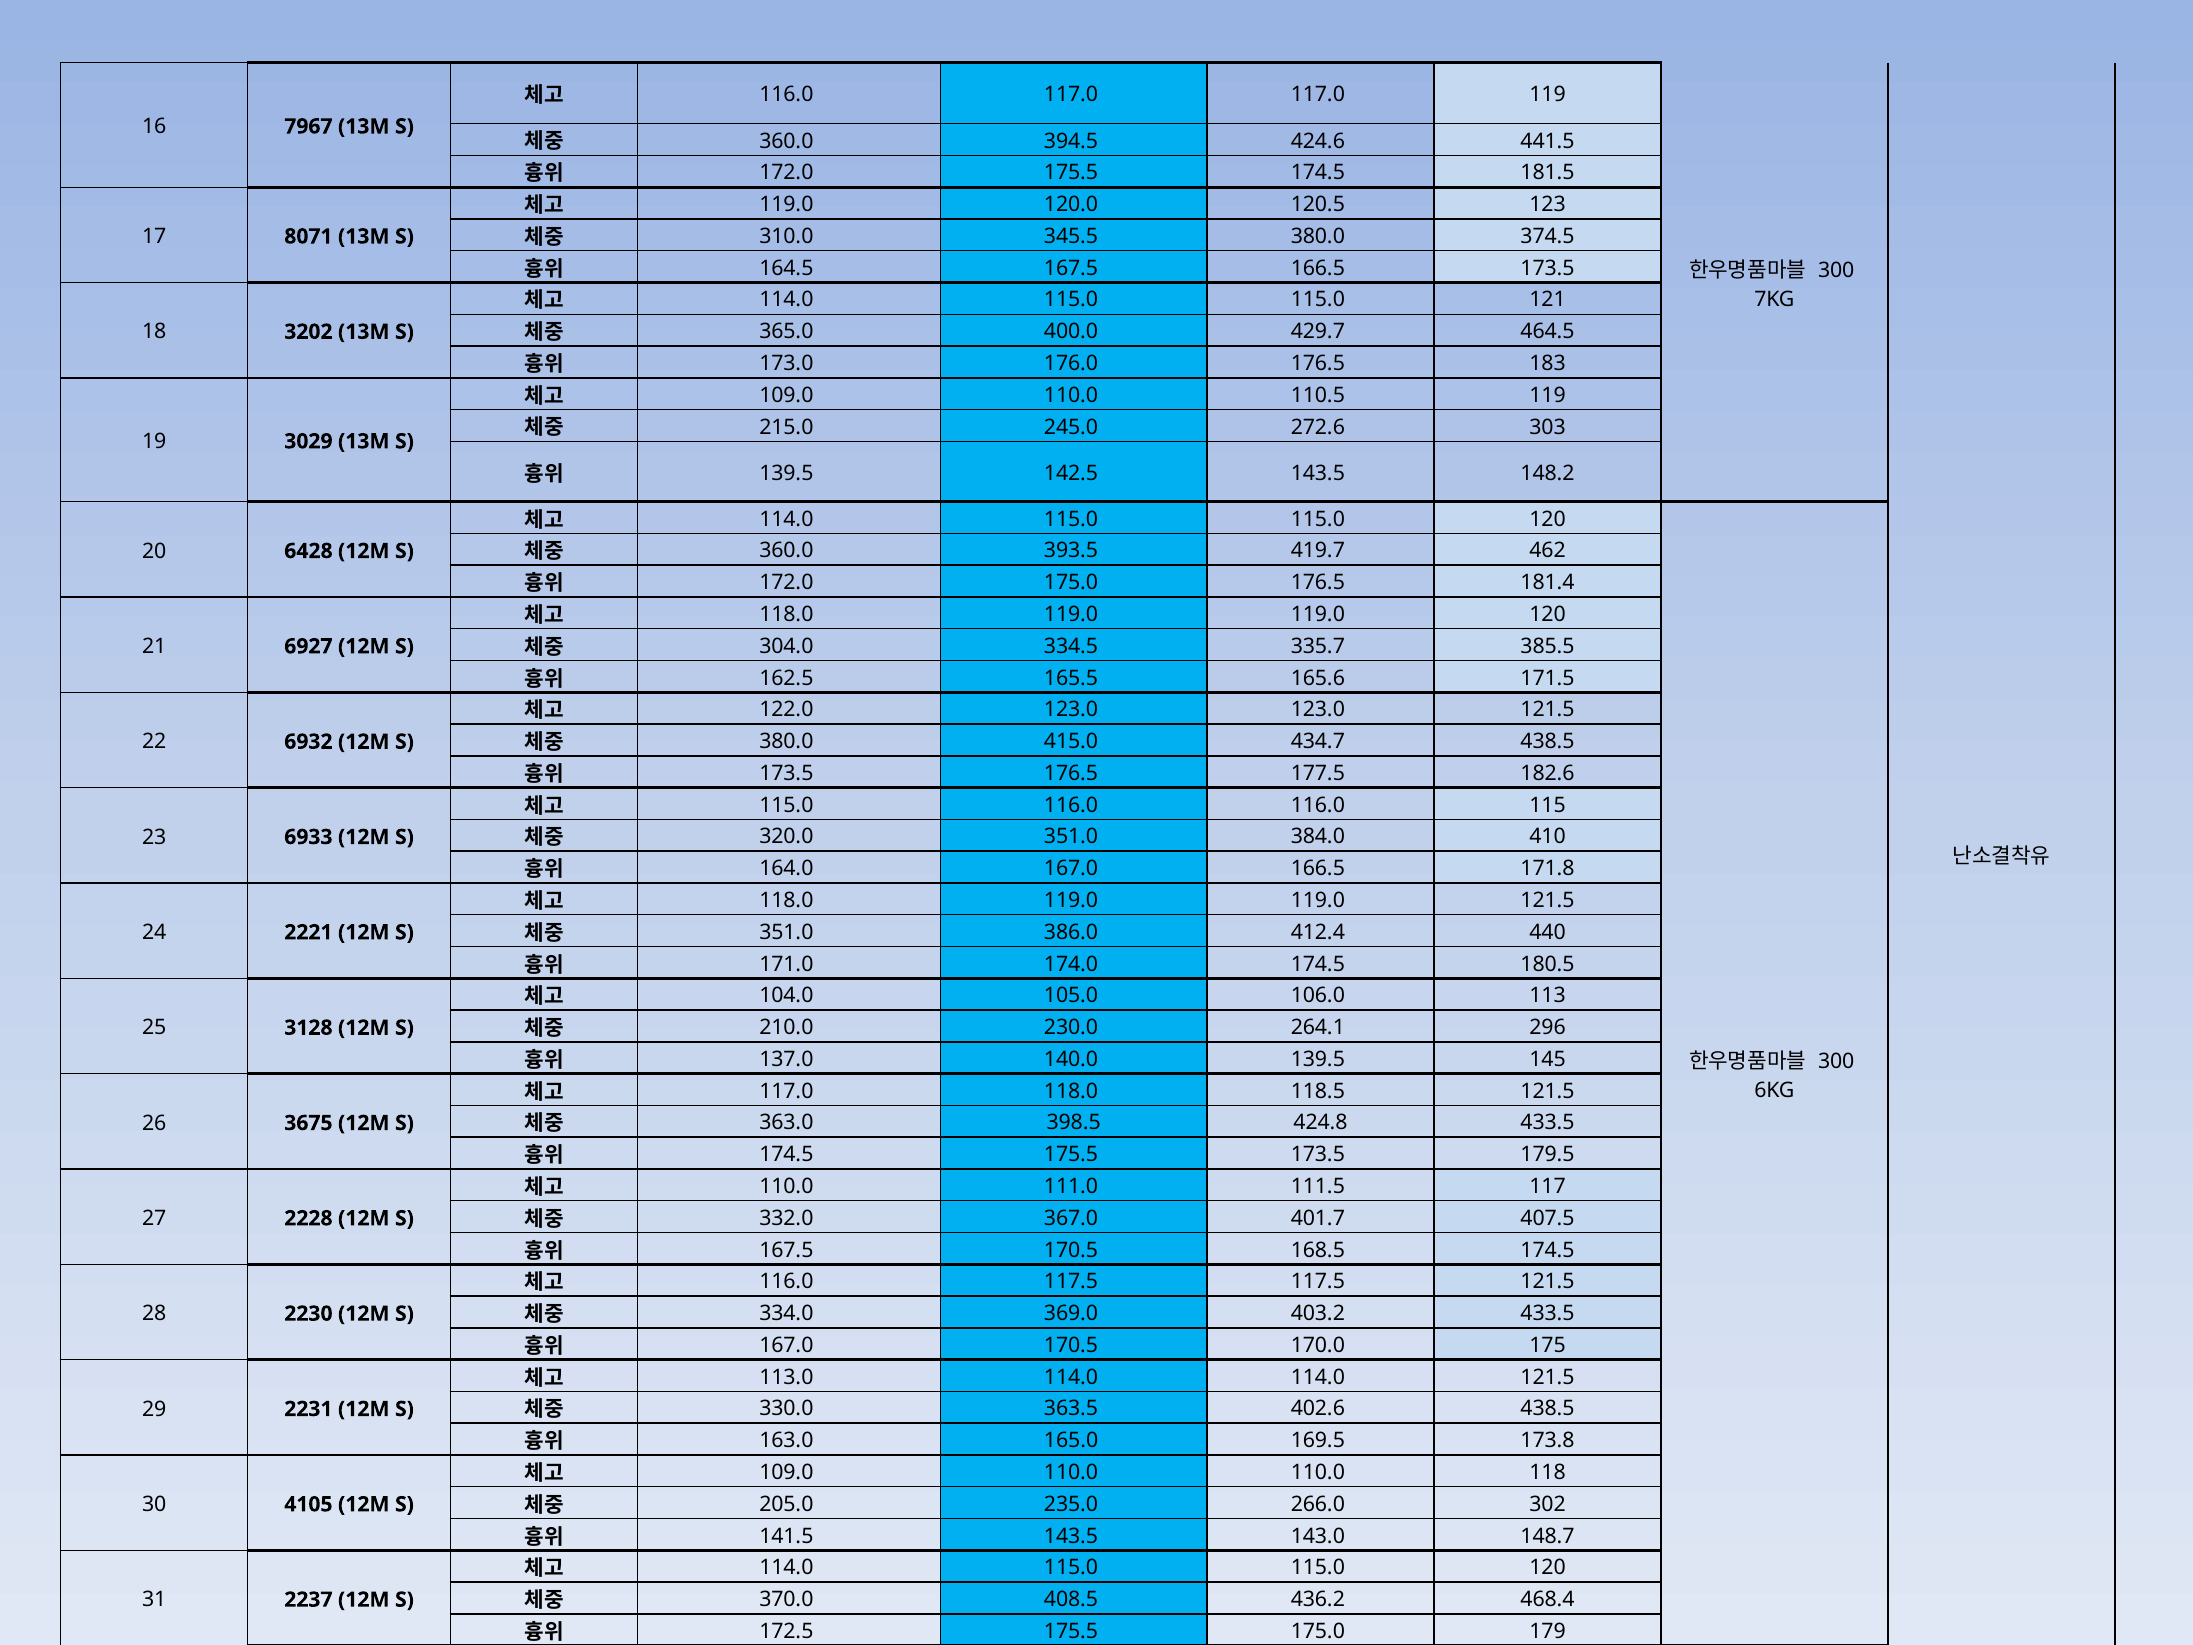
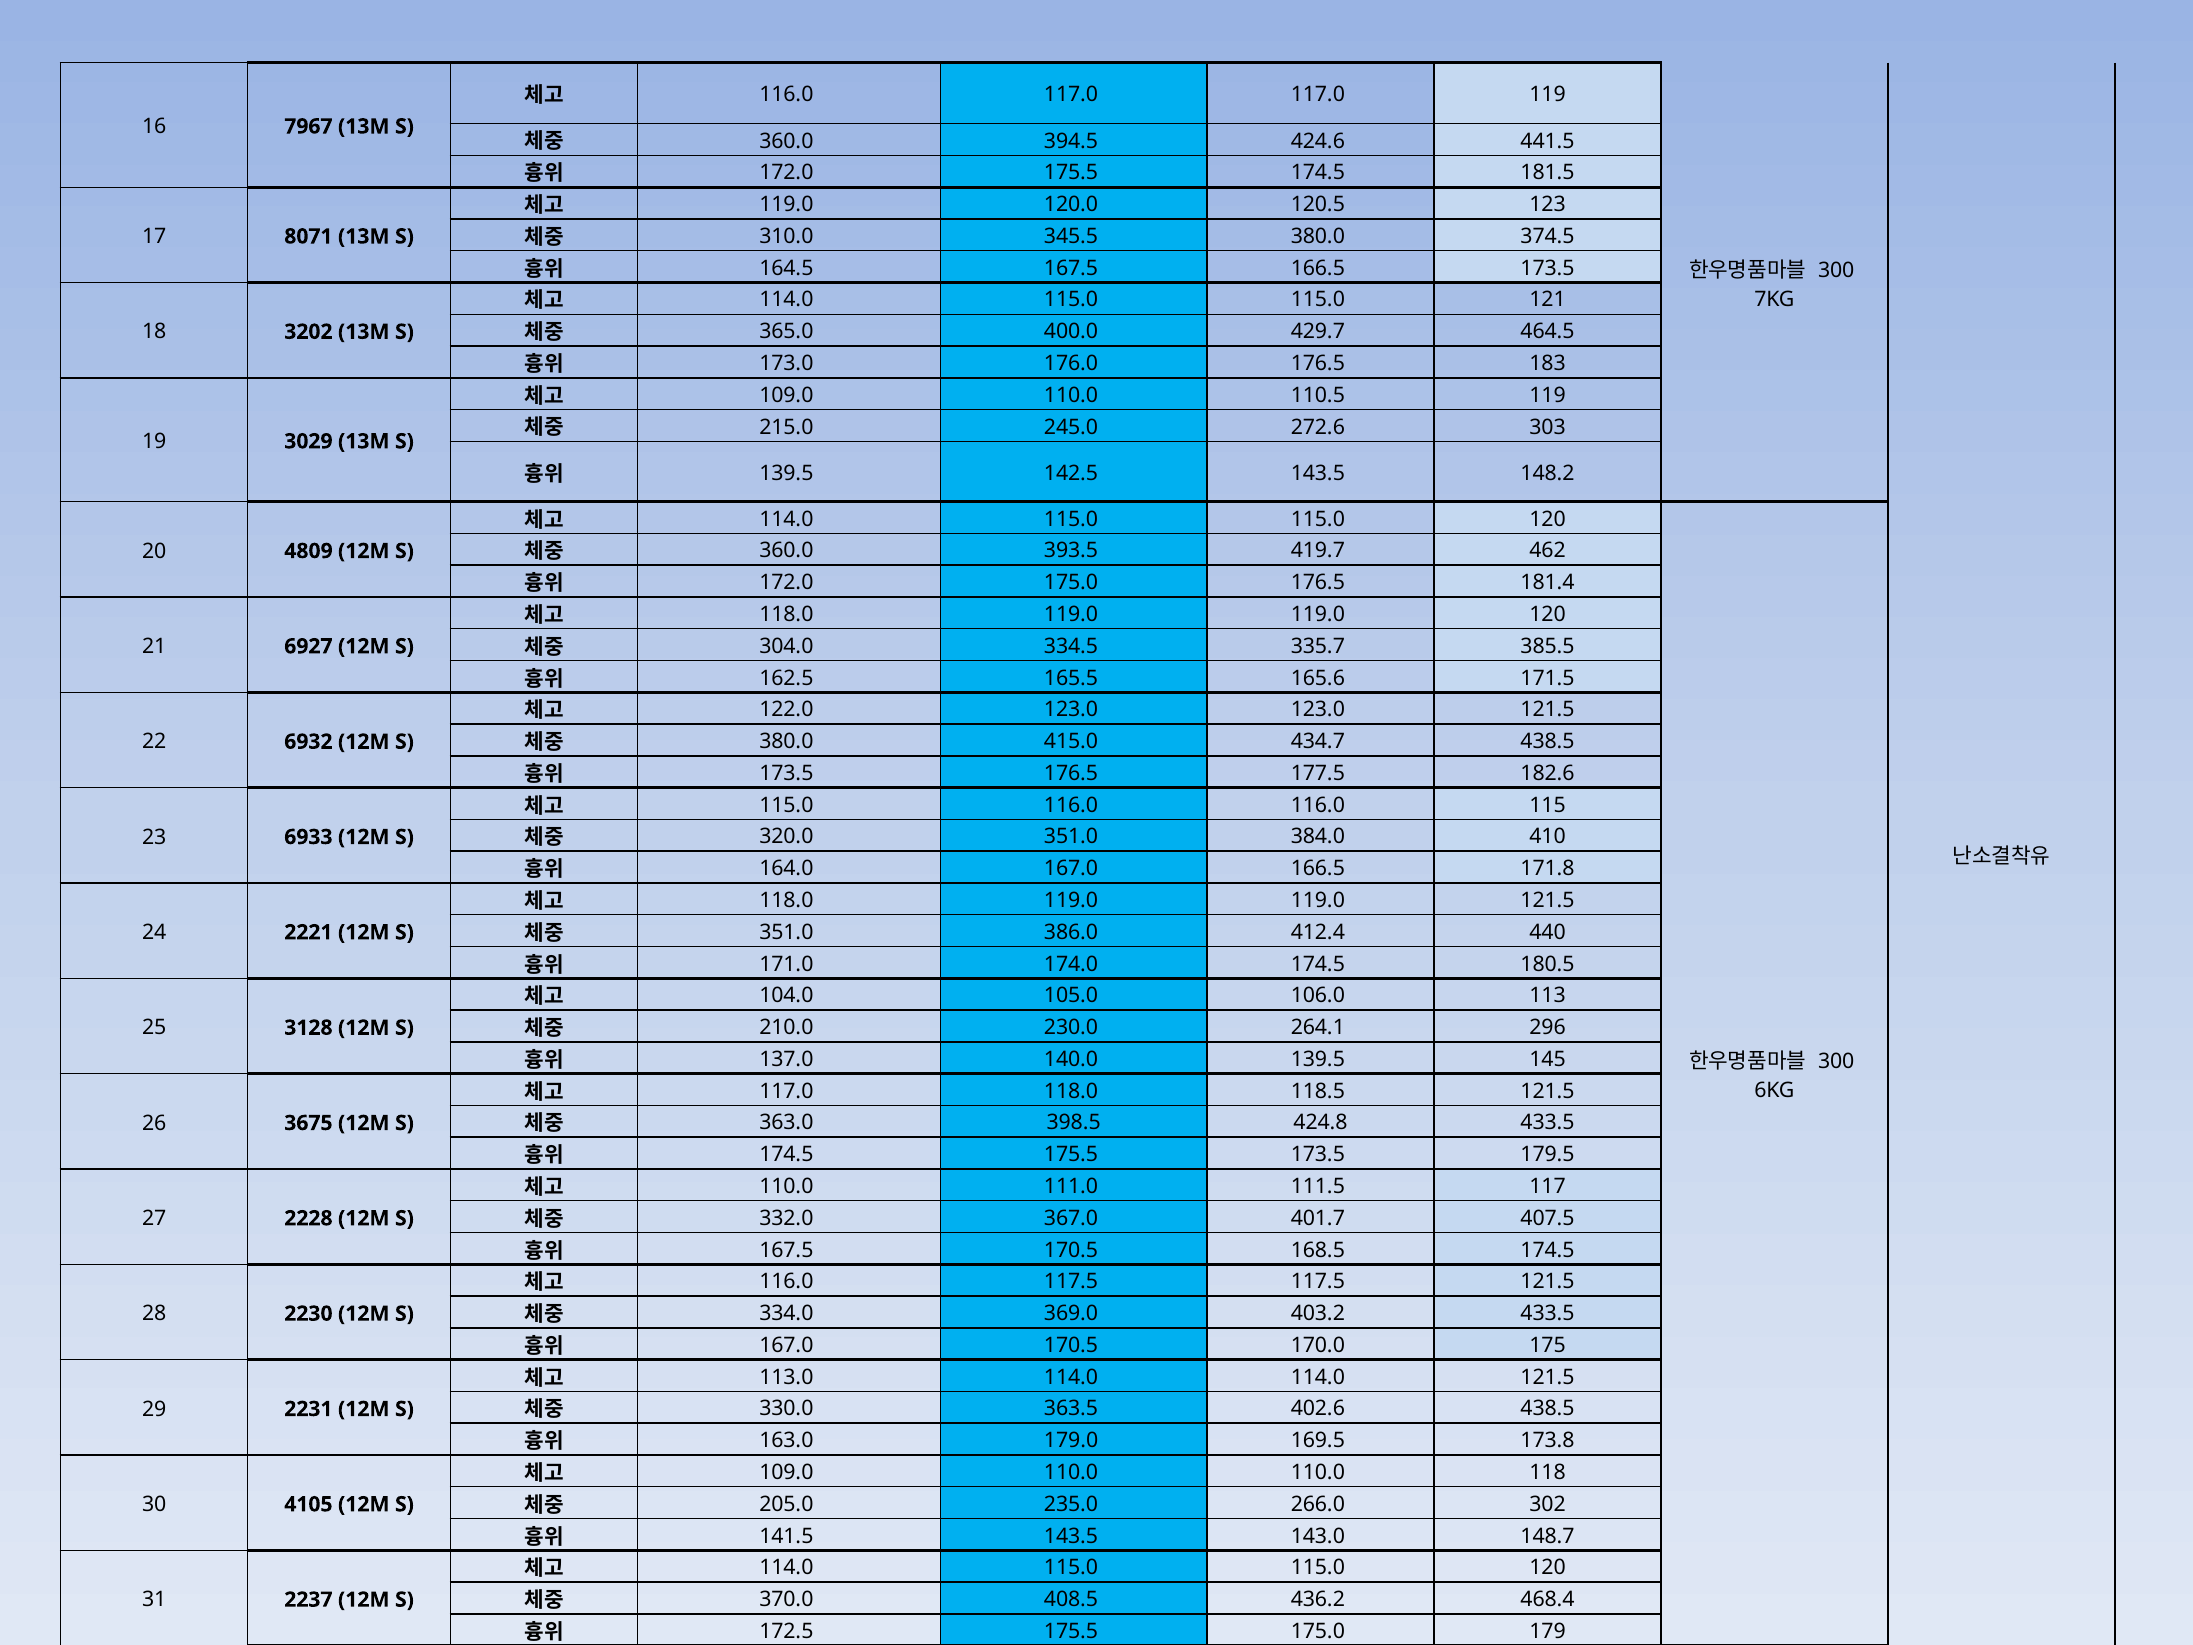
6428: 6428 -> 4809
165.0: 165.0 -> 179.0
